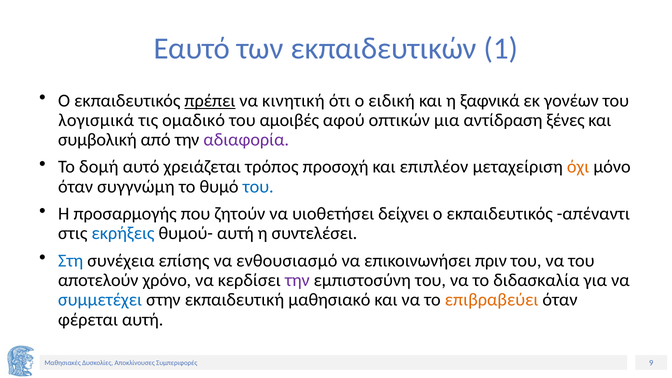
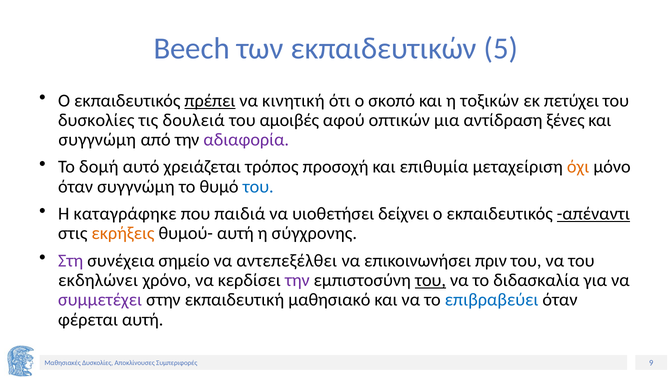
Εαυτό: Εαυτό -> Beech
1: 1 -> 5
ειδική: ειδική -> σκοπό
ξαφνικά: ξαφνικά -> τοξικών
γονέων: γονέων -> πετύχει
λογισμικά at (96, 120): λογισμικά -> δυσκολίες
ομαδικό: ομαδικό -> δουλειά
συμβολική at (97, 140): συμβολική -> συγγνώμη
επιπλέον: επιπλέον -> επιθυμία
προσαρμογής: προσαρμογής -> καταγράφηκε
ζητούν: ζητούν -> παιδιά
απέναντι underline: none -> present
εκρήξεις colour: blue -> orange
συντελέσει: συντελέσει -> σύγχρονης
Στη colour: blue -> purple
επίσης: επίσης -> σημείο
ενθουσιασμό: ενθουσιασμό -> αντεπεξέλθει
αποτελούν: αποτελούν -> εκδηλώνει
του at (430, 280) underline: none -> present
συμμετέχει colour: blue -> purple
επιβραβεύει colour: orange -> blue
